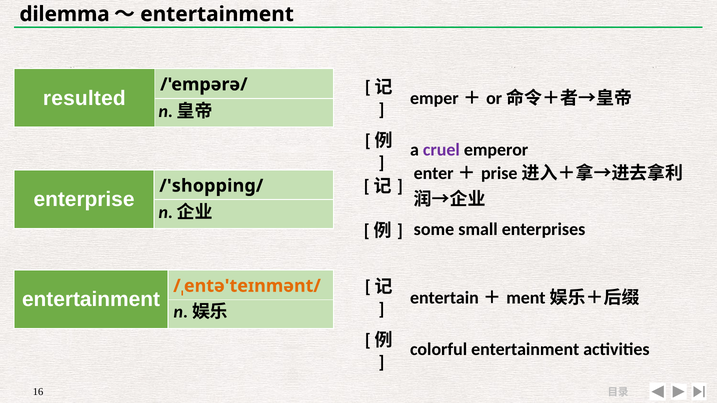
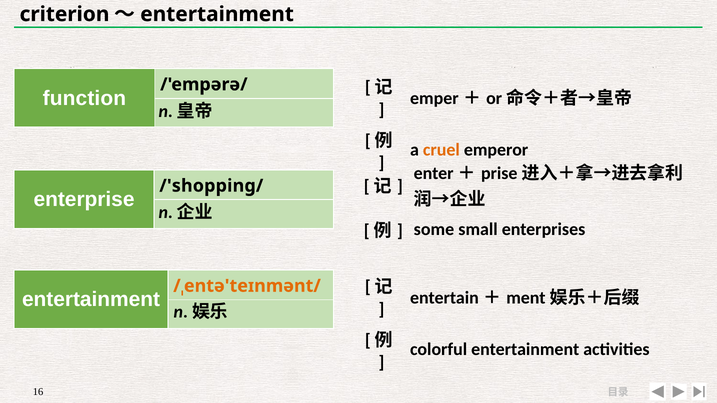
dilemma: dilemma -> criterion
resulted: resulted -> function
cruel colour: purple -> orange
